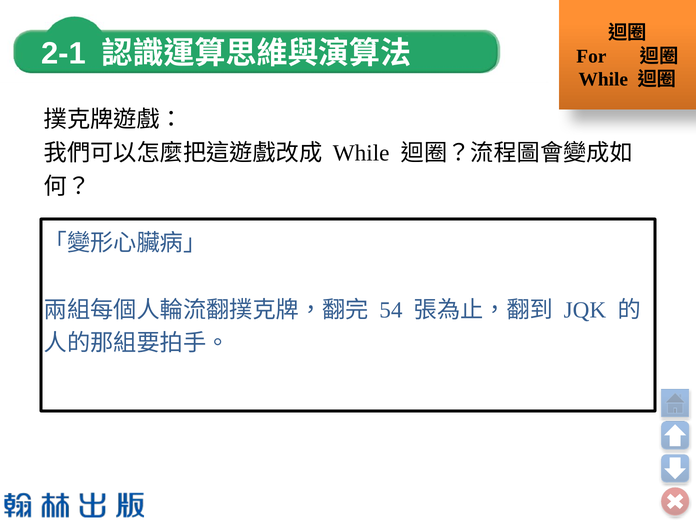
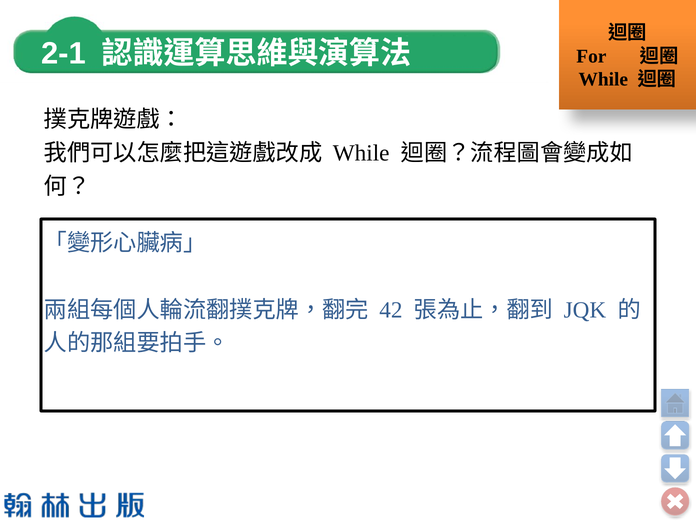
54: 54 -> 42
